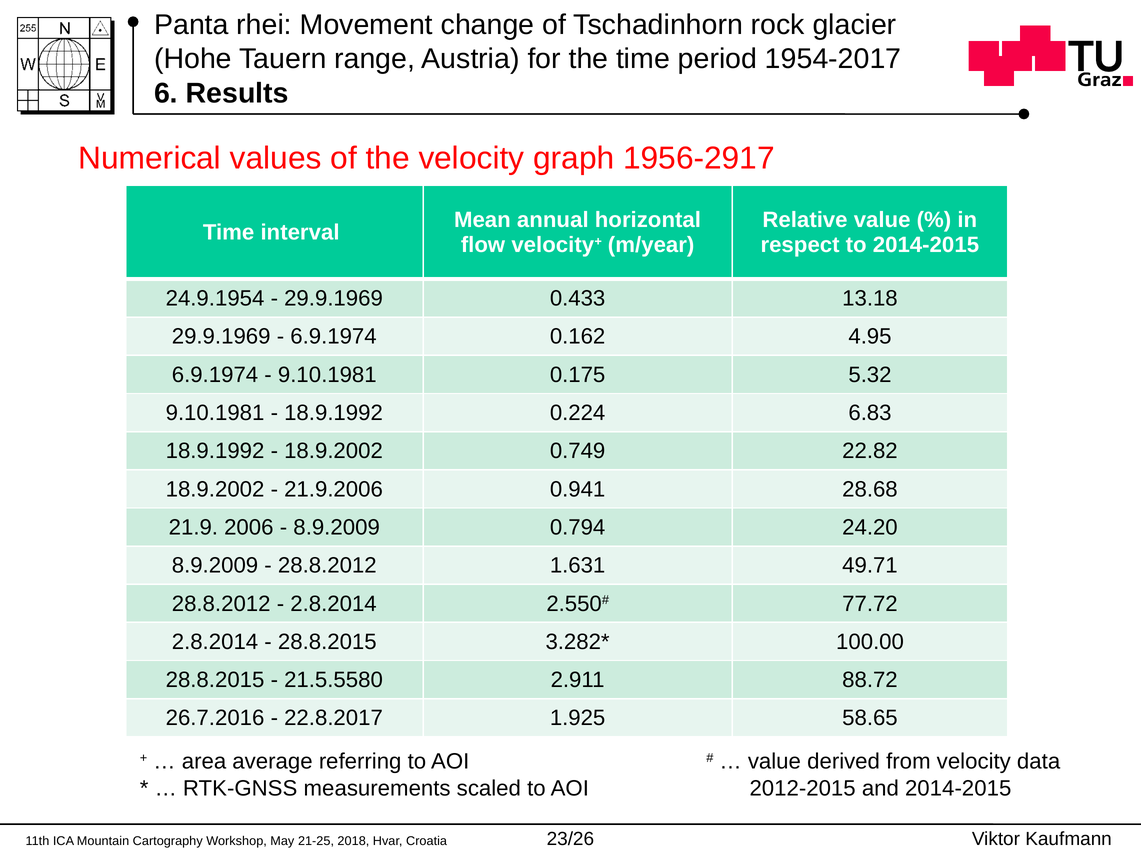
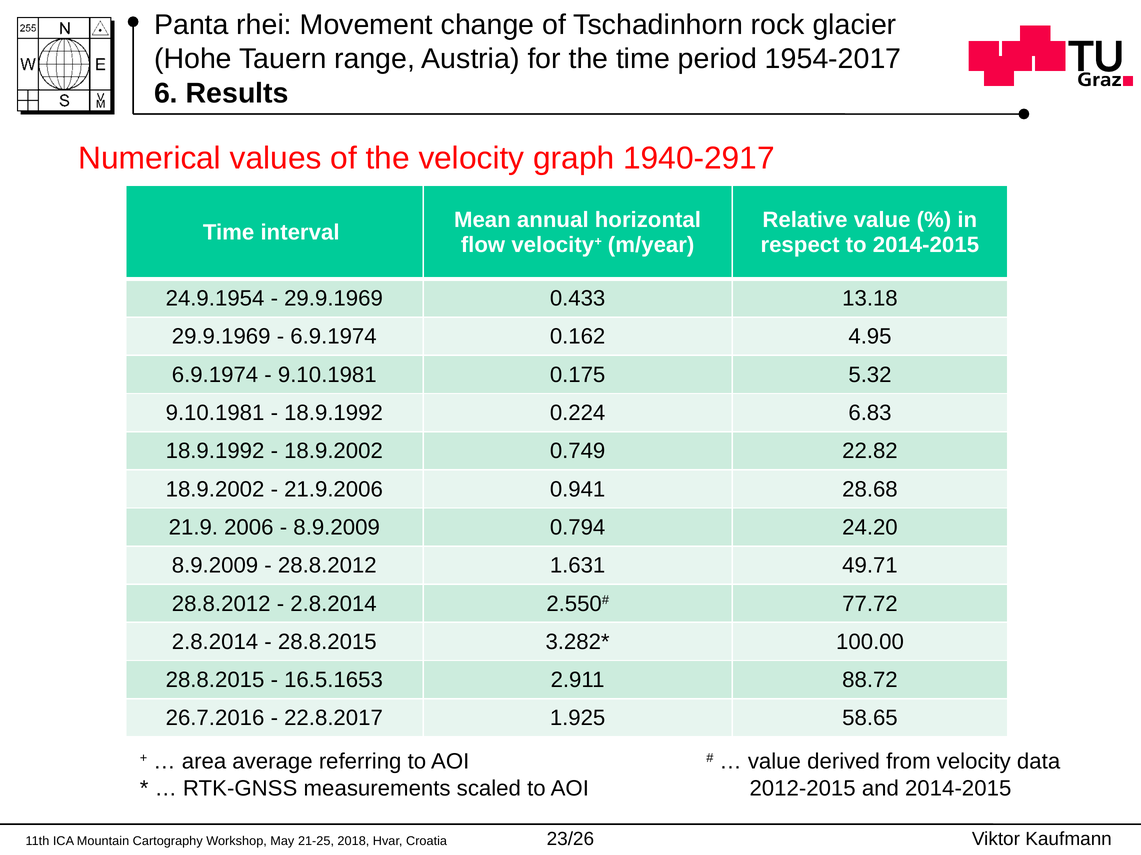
1956-2917: 1956-2917 -> 1940-2917
21.5.5580: 21.5.5580 -> 16.5.1653
